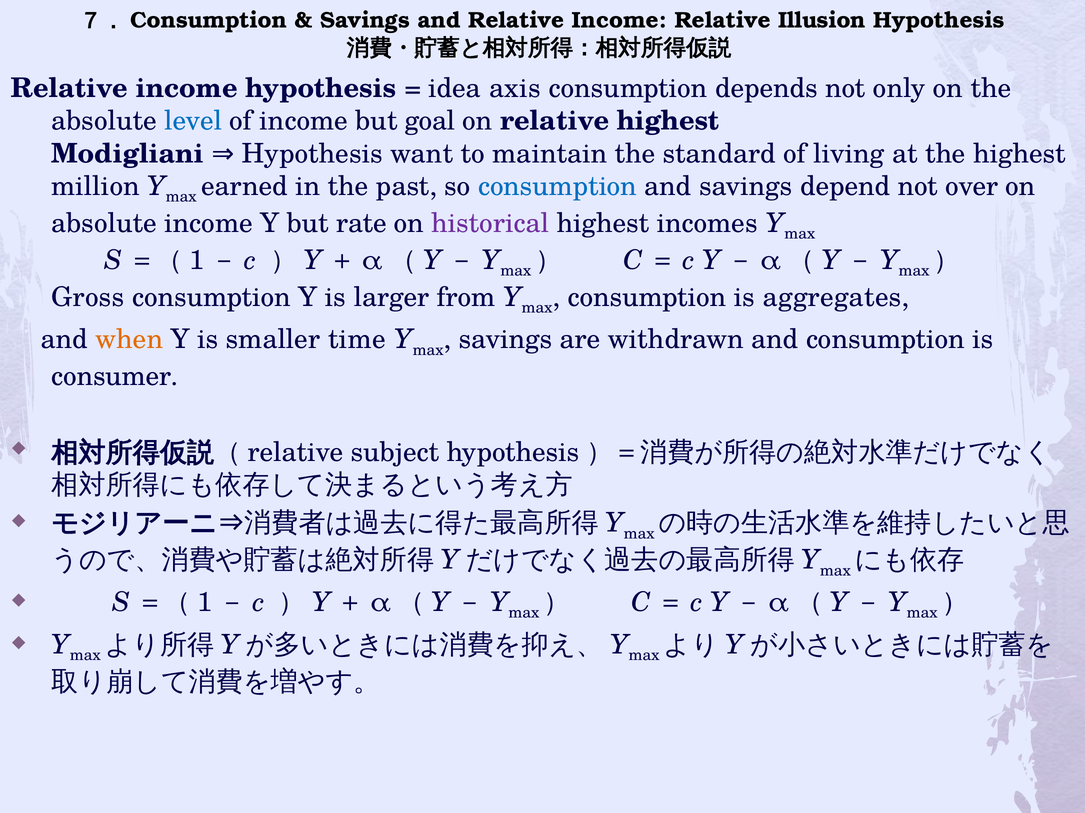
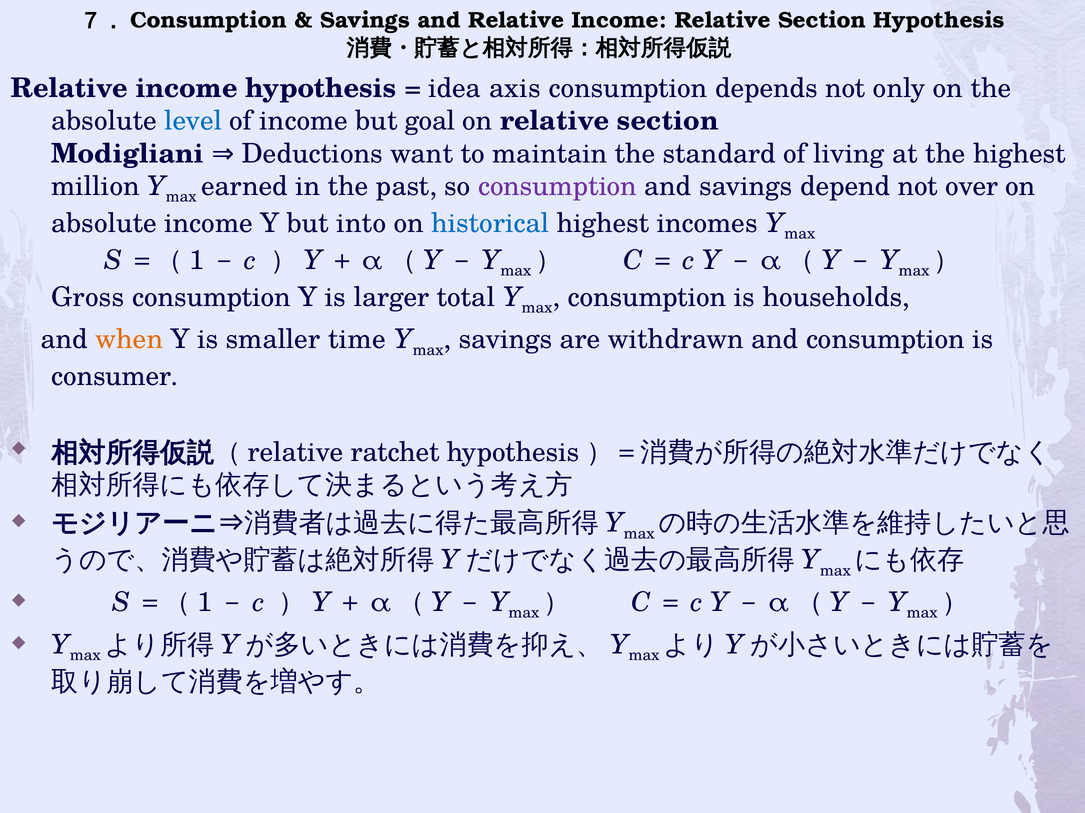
Income Relative Illusion: Illusion -> Section
on relative highest: highest -> section
Modigliani Hypothesis: Hypothesis -> Deductions
consumption at (558, 186) colour: blue -> purple
rate: rate -> into
historical colour: purple -> blue
from: from -> total
aggregates: aggregates -> households
subject: subject -> ratchet
